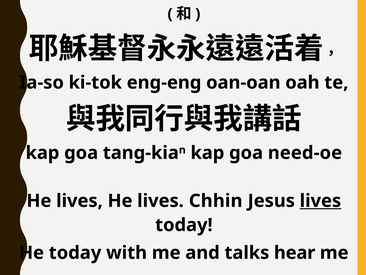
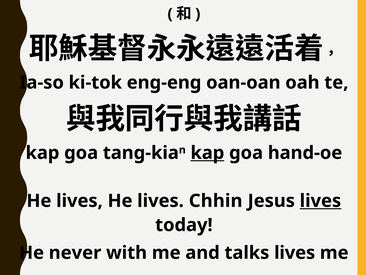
kap at (207, 153) underline: none -> present
need-oe: need-oe -> hand-oe
He today: today -> never
talks hear: hear -> lives
